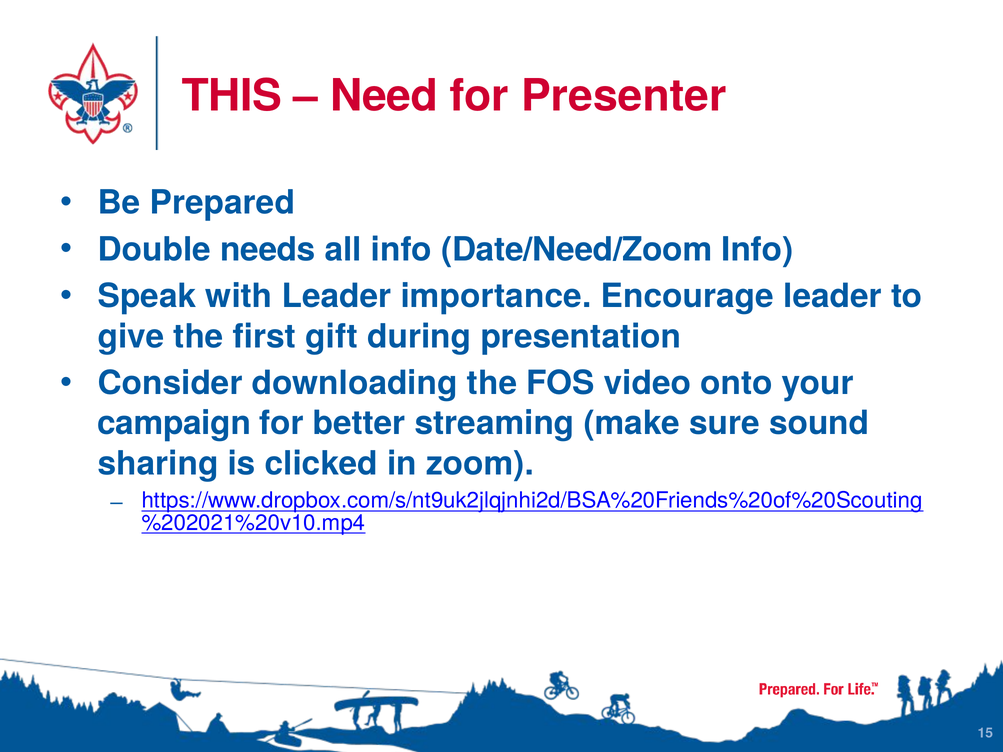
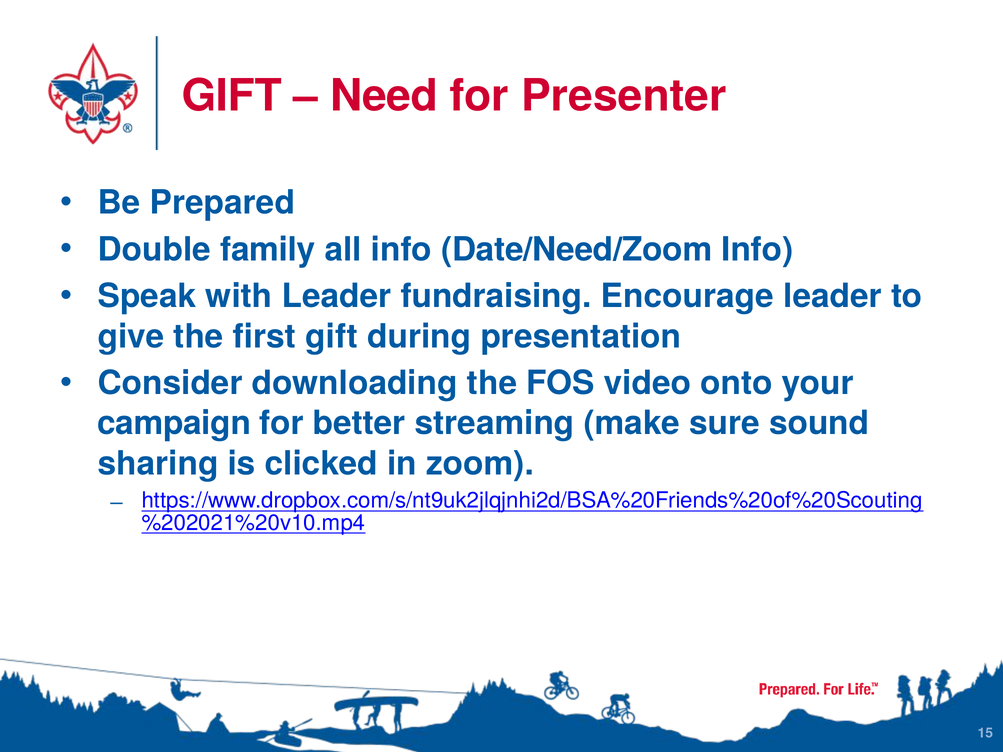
THIS at (232, 96): THIS -> GIFT
needs: needs -> family
importance: importance -> fundraising
